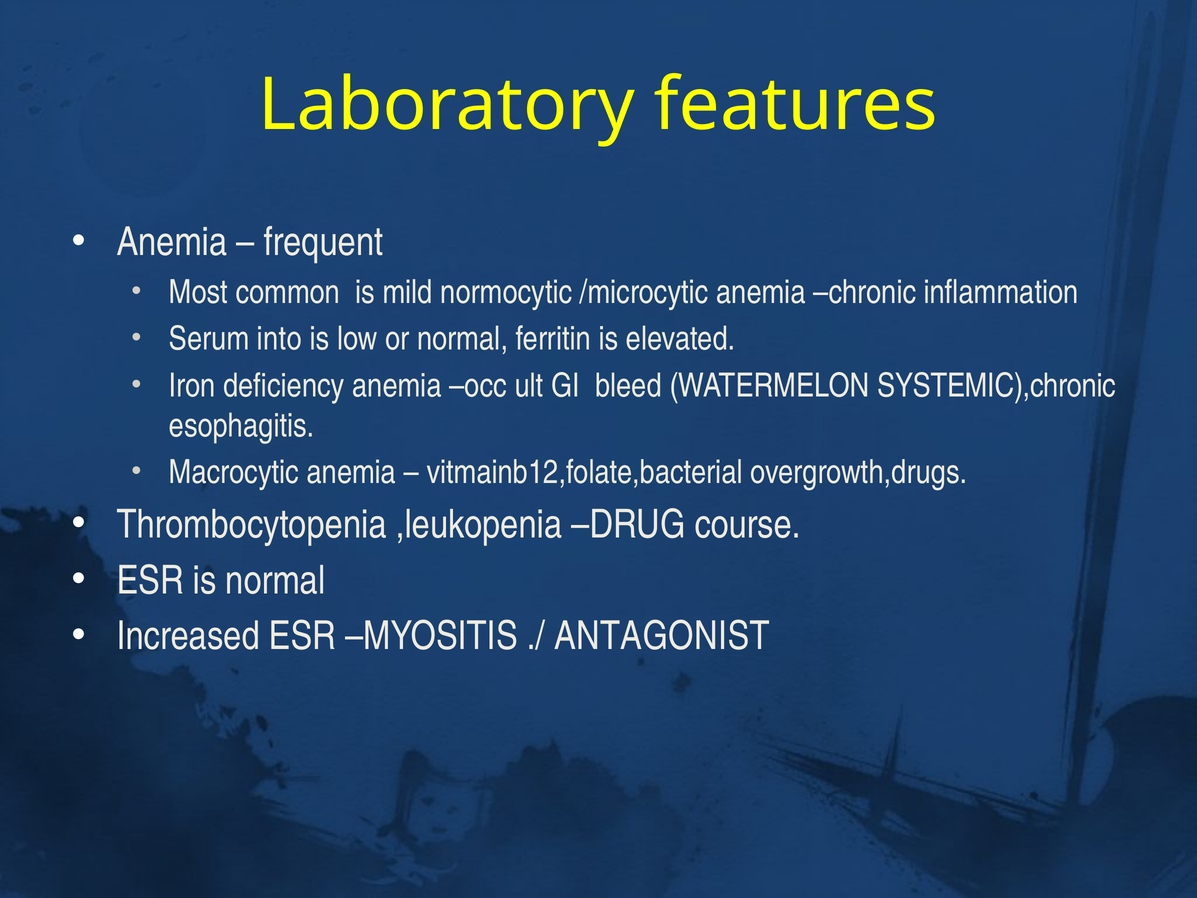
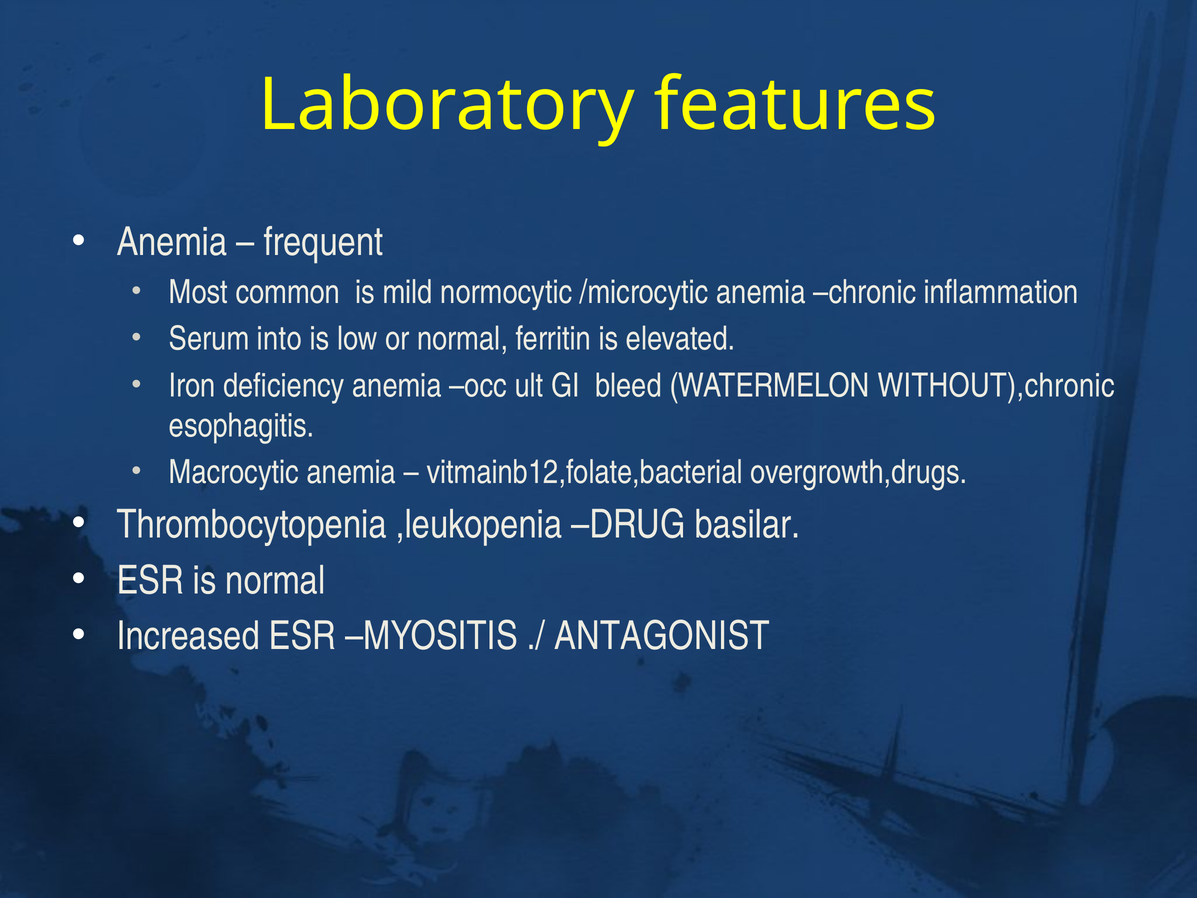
SYSTEMIC),chronic: SYSTEMIC),chronic -> WITHOUT),chronic
course: course -> basilar
